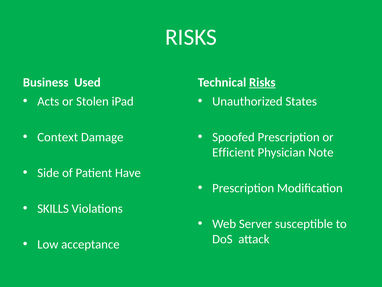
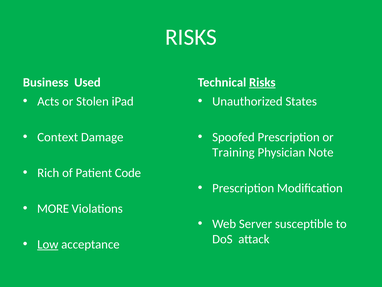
Efficient: Efficient -> Training
Side: Side -> Rich
Have: Have -> Code
SKILLS: SKILLS -> MORE
Low underline: none -> present
